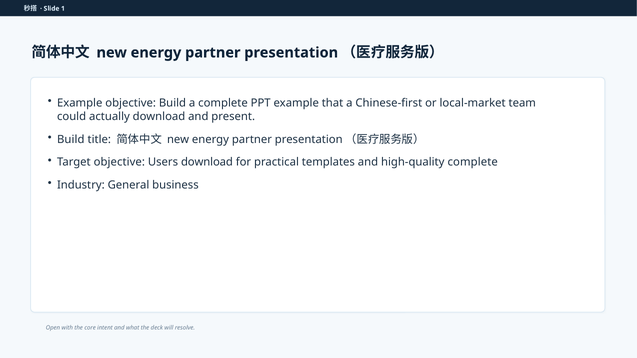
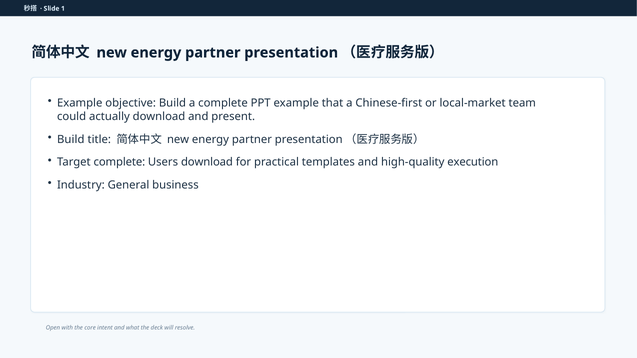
Target objective: objective -> complete
high-quality complete: complete -> execution
